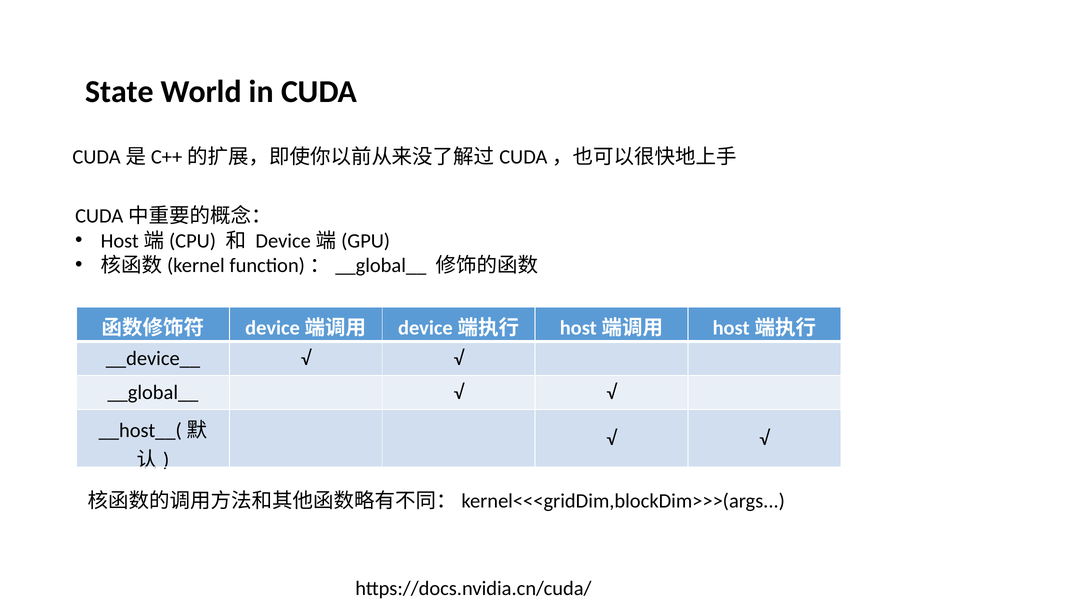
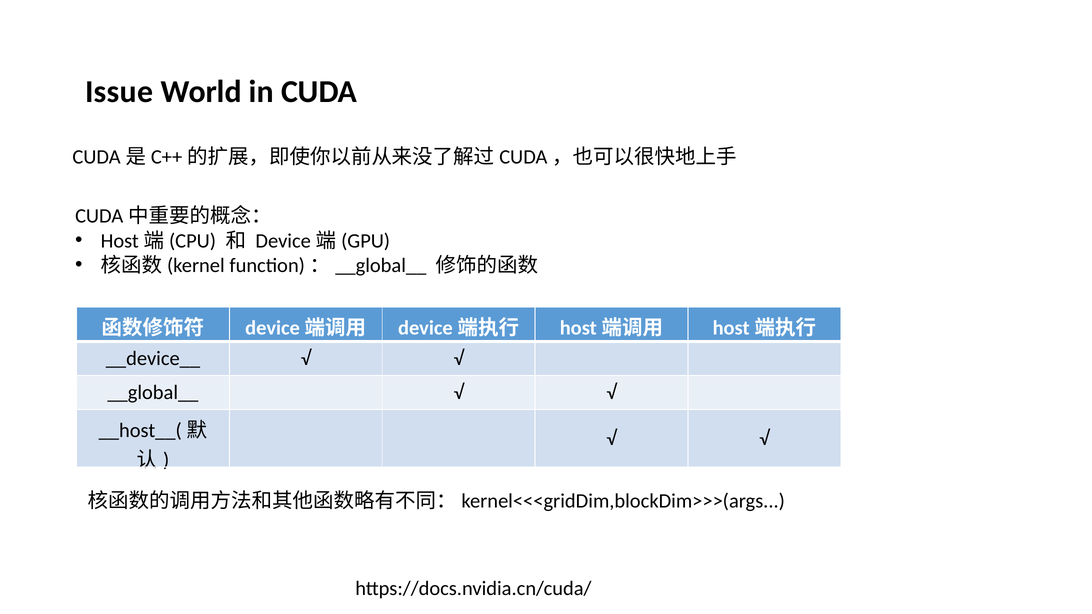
State: State -> Issue
